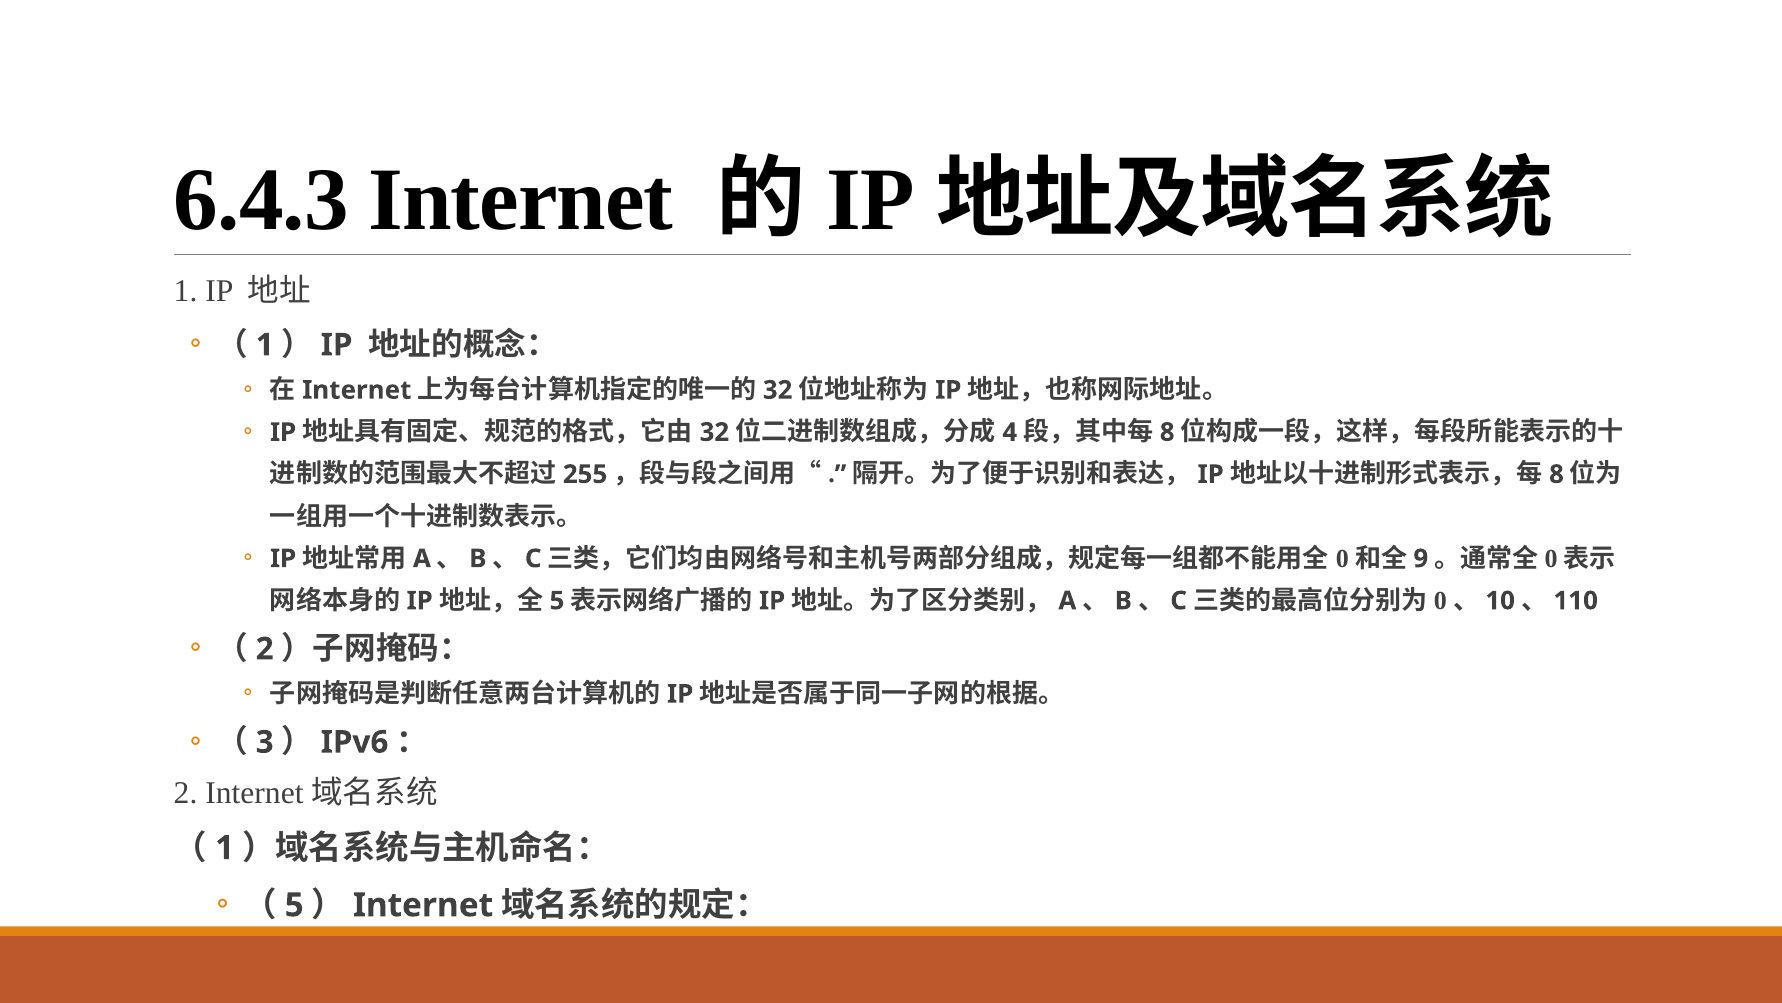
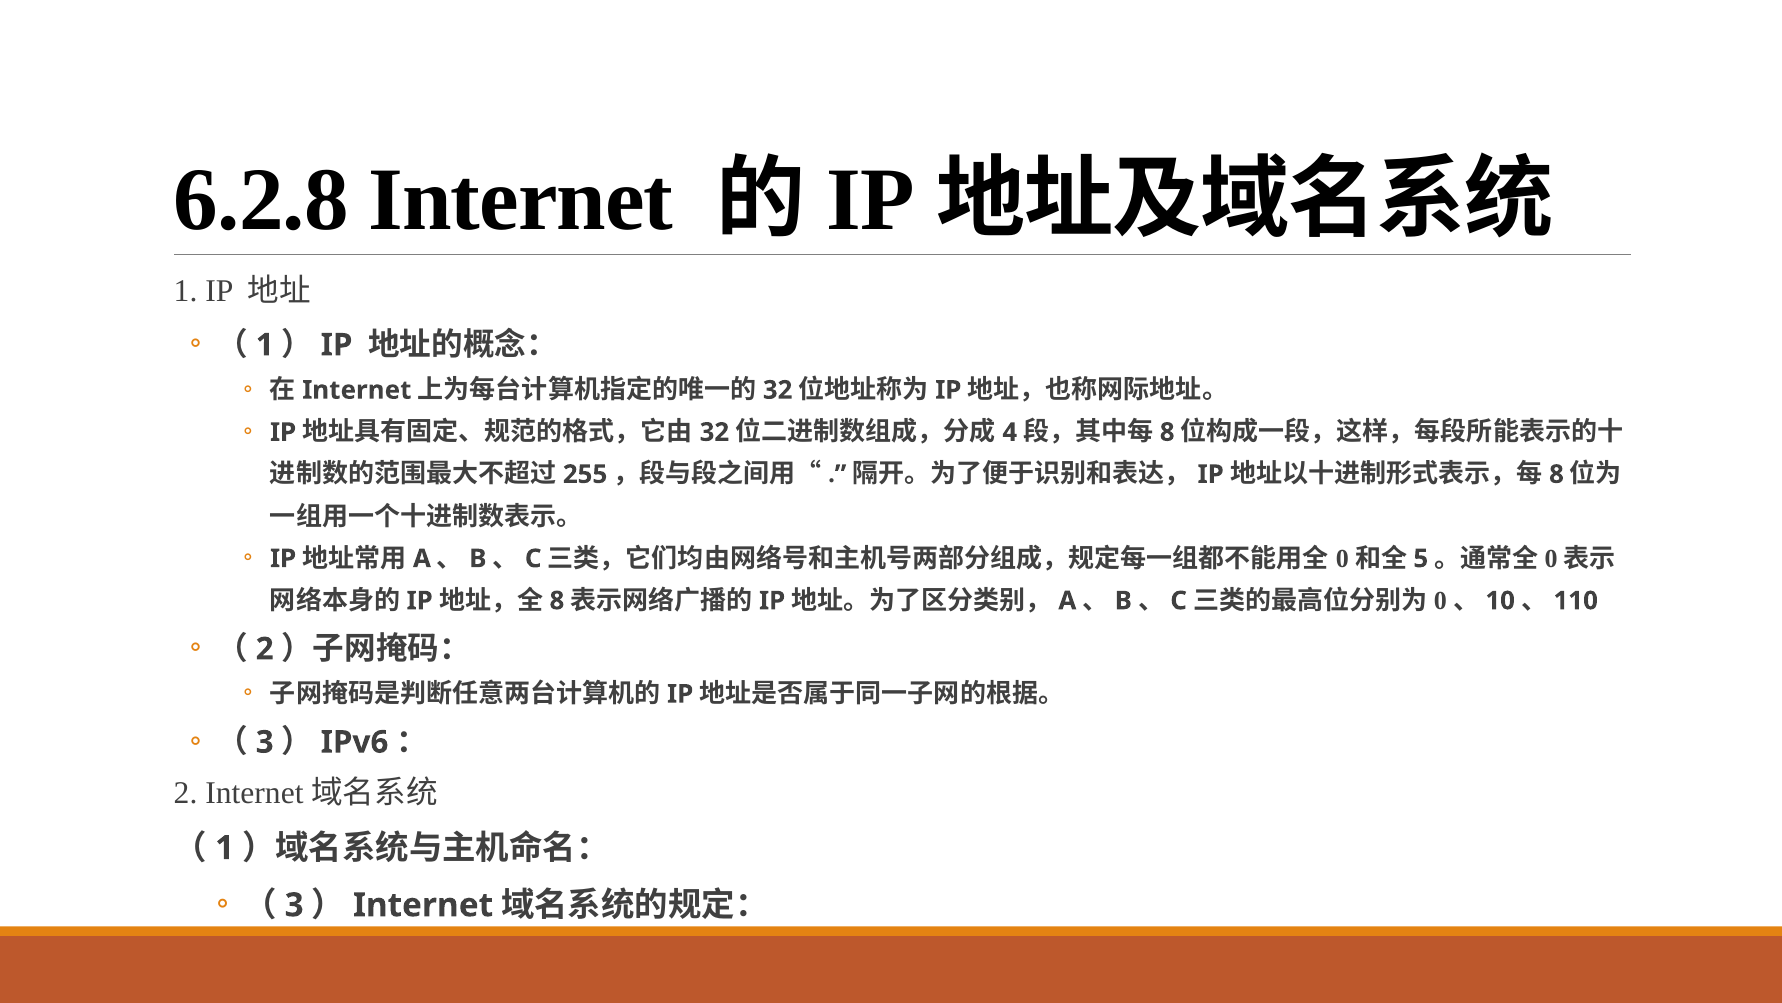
6.4.3: 6.4.3 -> 6.2.8
9: 9 -> 5
5 at (557, 600): 5 -> 8
5 at (294, 905): 5 -> 3
